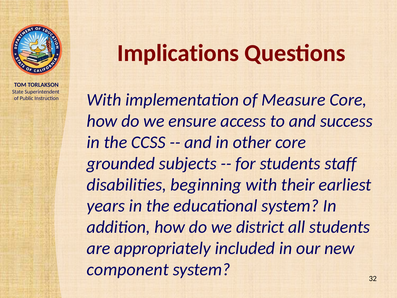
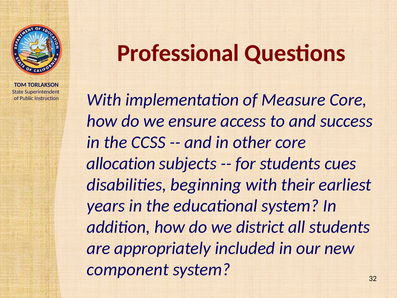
Implications: Implications -> Professional
grounded: grounded -> allocation
staff: staff -> cues
